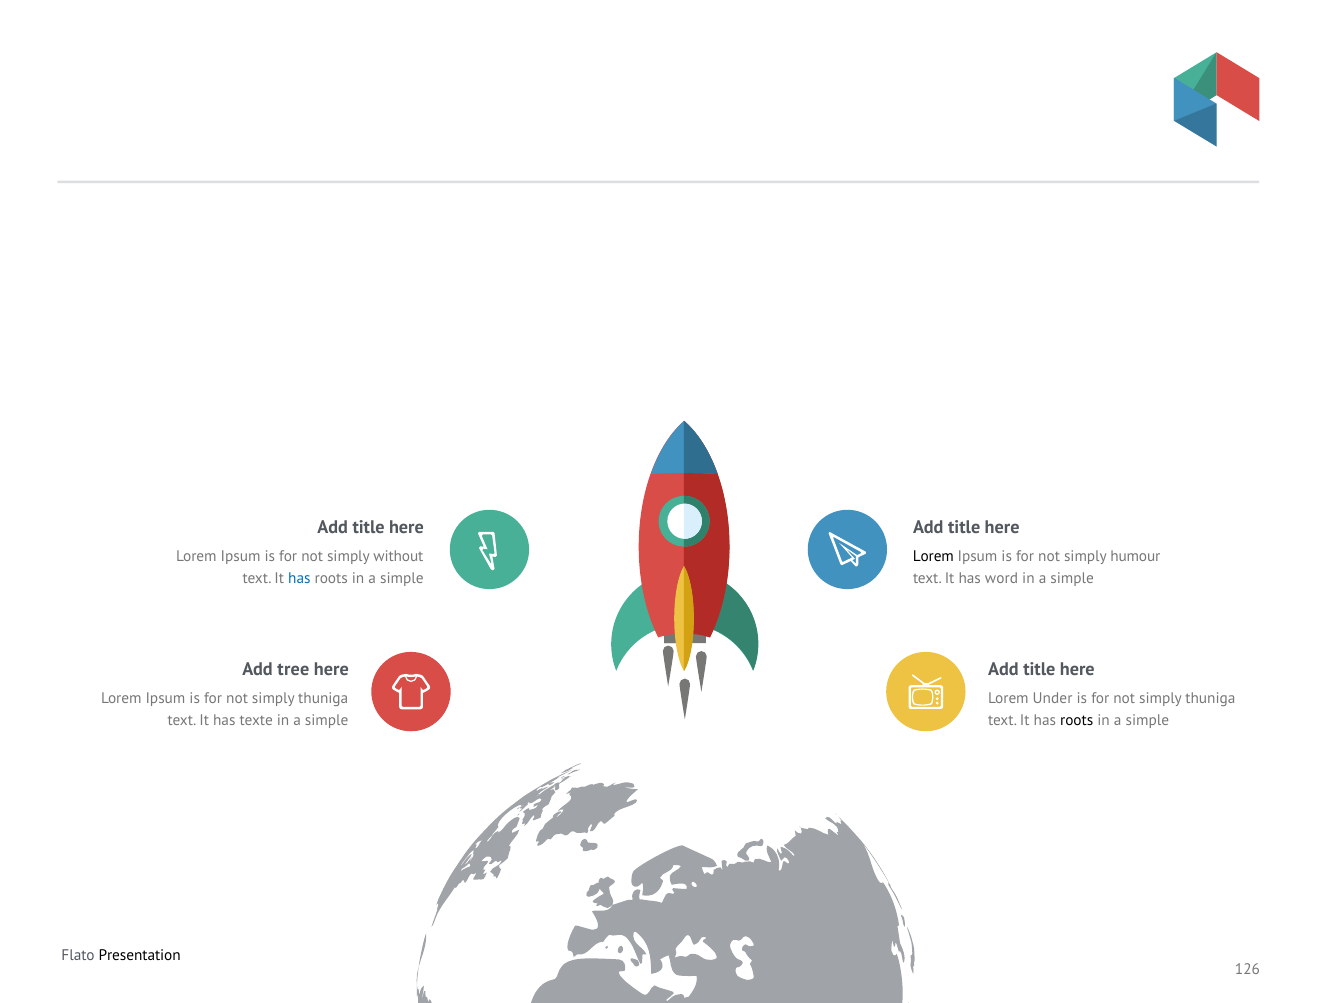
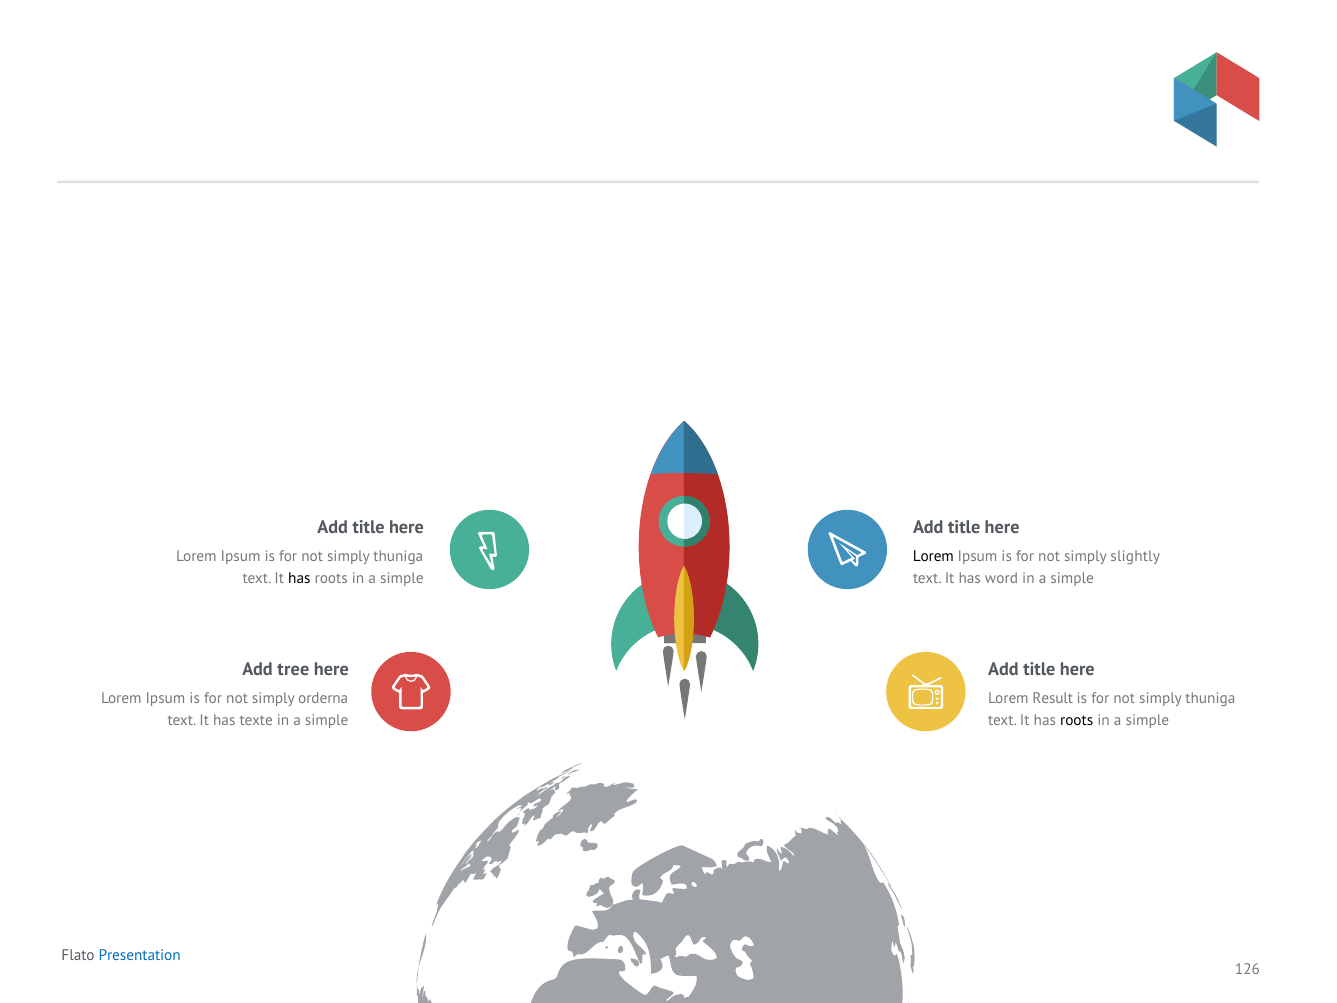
without at (398, 556): without -> thuniga
humour: humour -> slightly
has at (299, 578) colour: blue -> black
thuniga at (323, 698): thuniga -> orderna
Under: Under -> Result
Presentation colour: black -> blue
